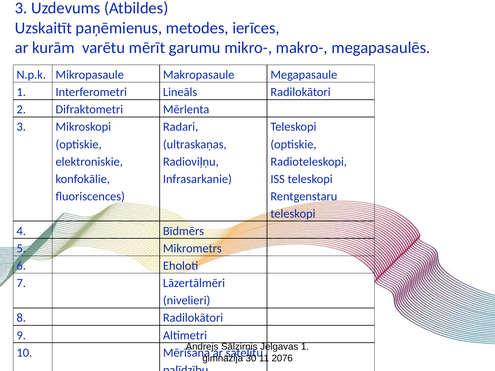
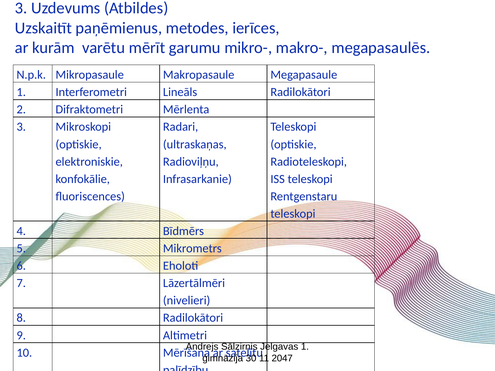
2076: 2076 -> 2047
